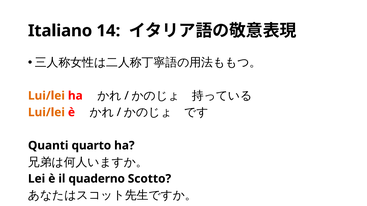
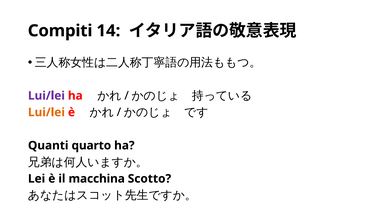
Italiano: Italiano -> Compiti
Lui/lei at (46, 96) colour: orange -> purple
quaderno: quaderno -> macchina
